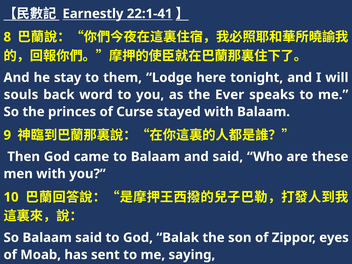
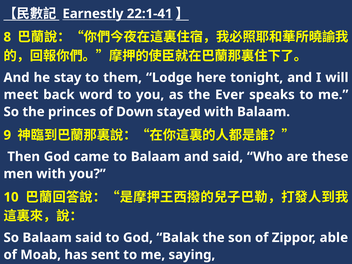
souls: souls -> meet
Curse: Curse -> Down
eyes: eyes -> able
